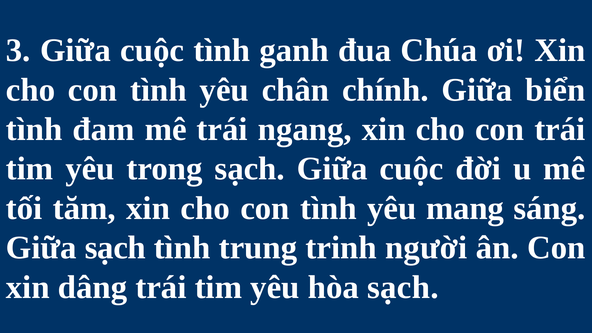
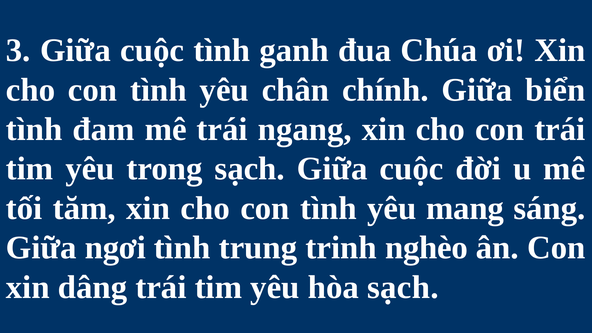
Giữa sạch: sạch -> ngơi
người: người -> nghèo
